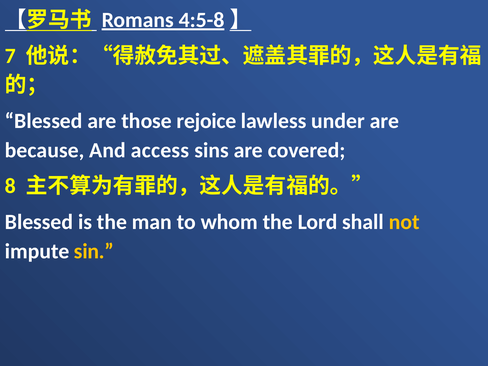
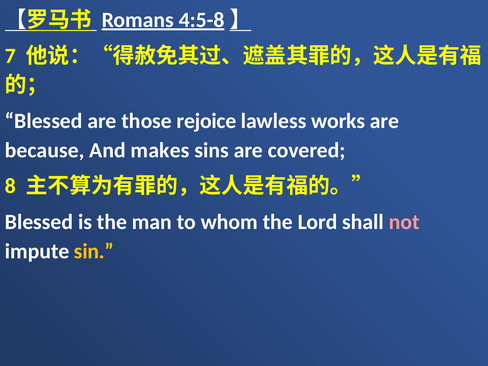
under: under -> works
access: access -> makes
not colour: yellow -> pink
